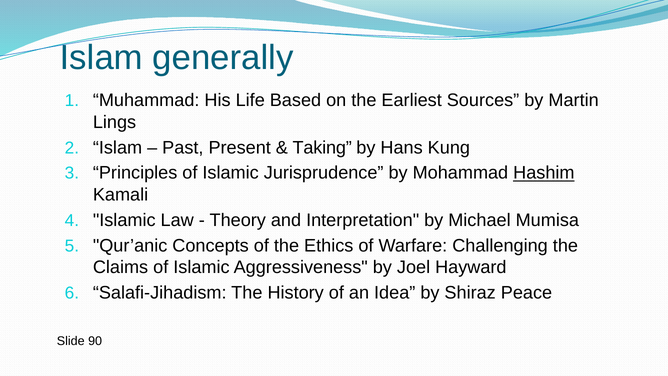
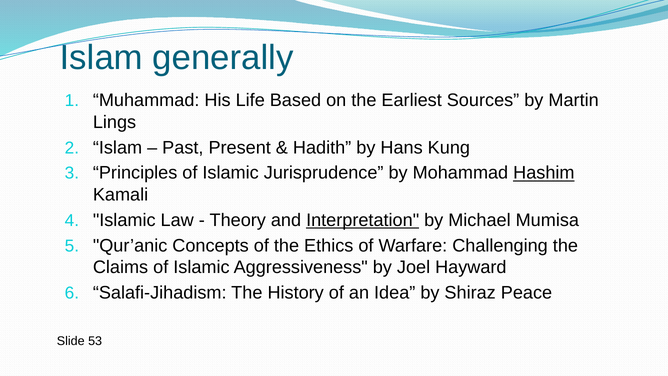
Taking: Taking -> Hadith
Interpretation underline: none -> present
90: 90 -> 53
